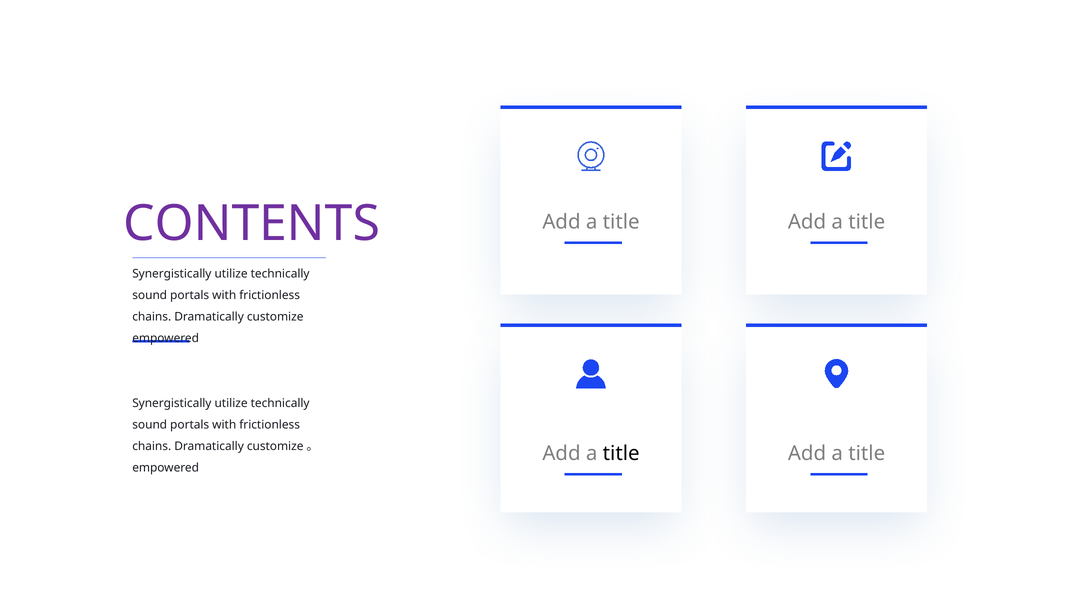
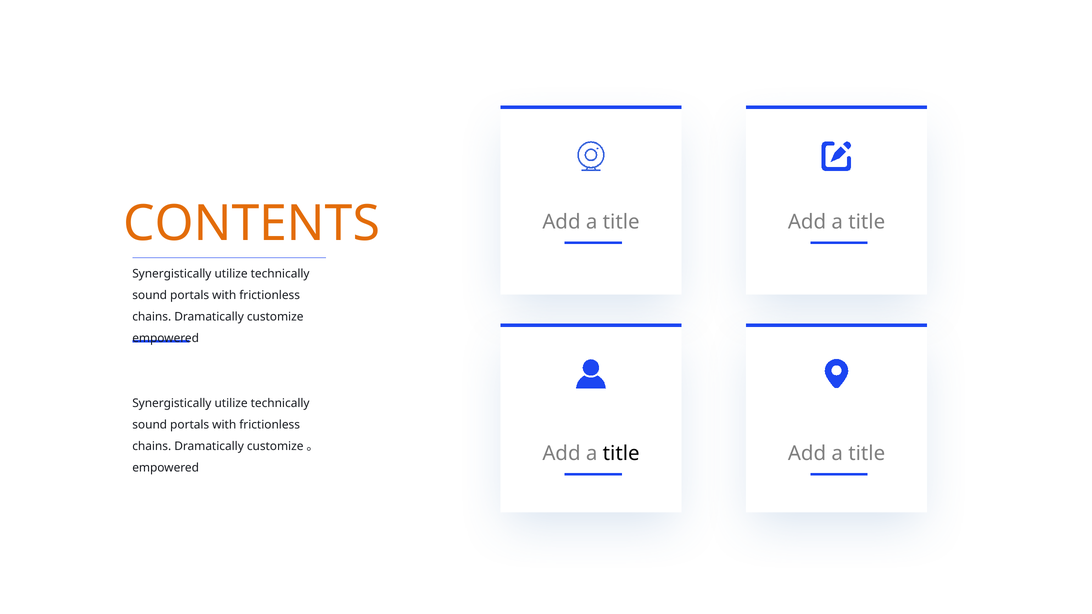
CONTENTS colour: purple -> orange
